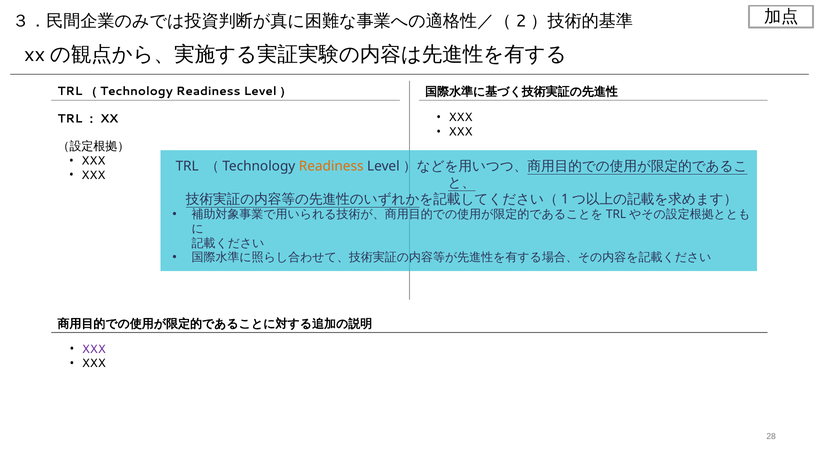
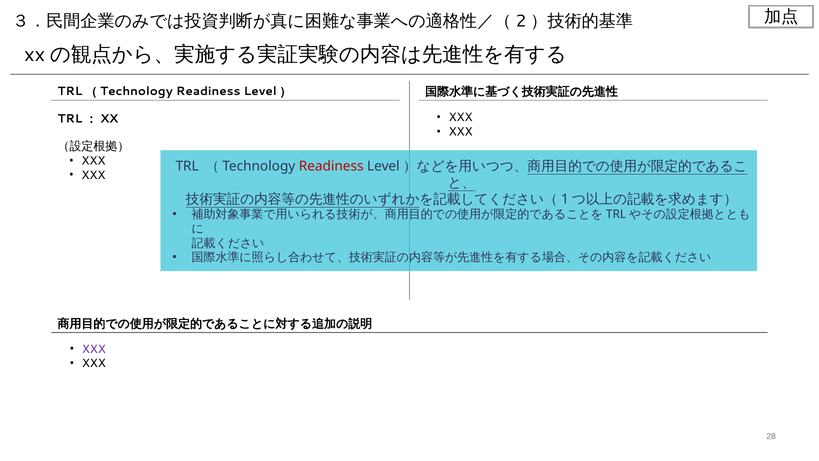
Readiness at (331, 166) colour: orange -> red
